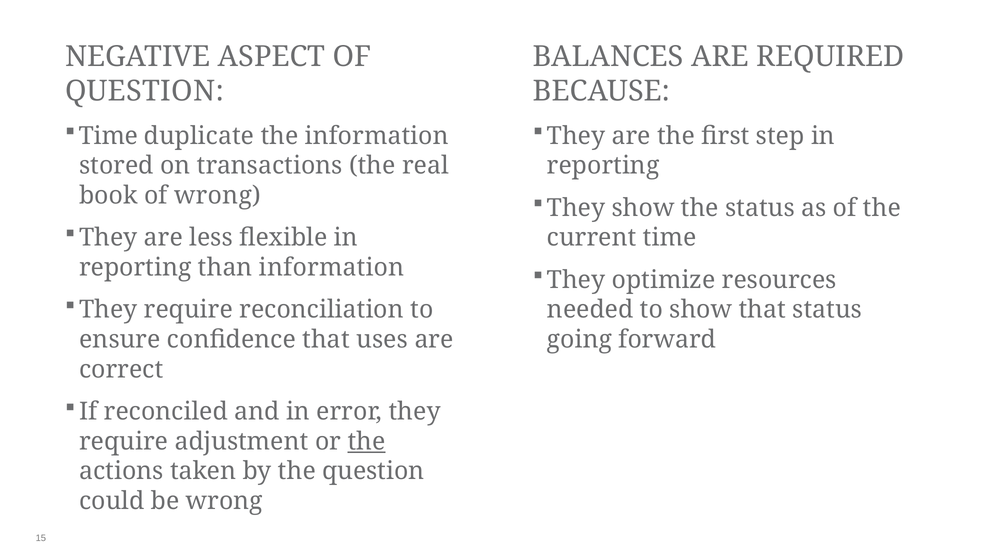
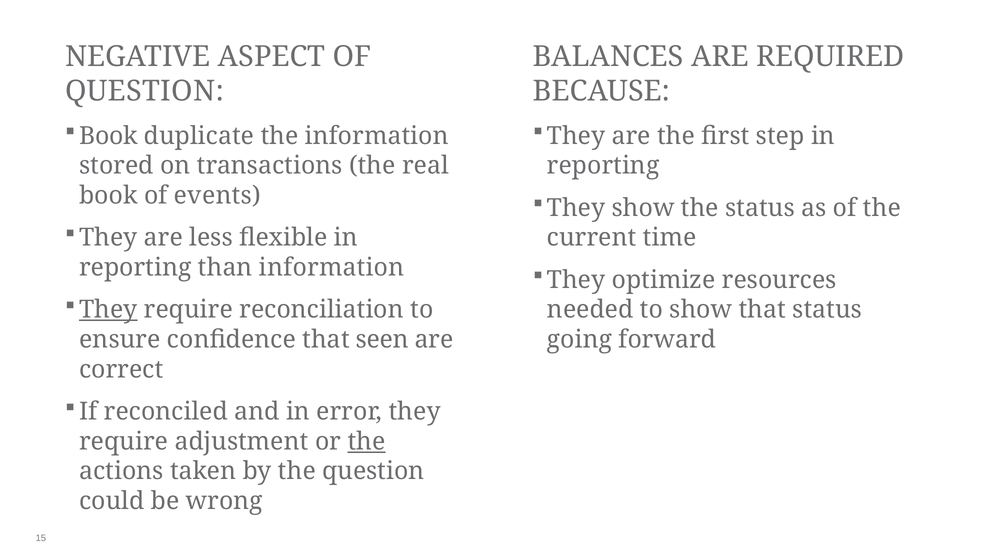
Time at (108, 136): Time -> Book
of wrong: wrong -> events
They at (108, 310) underline: none -> present
uses: uses -> seen
